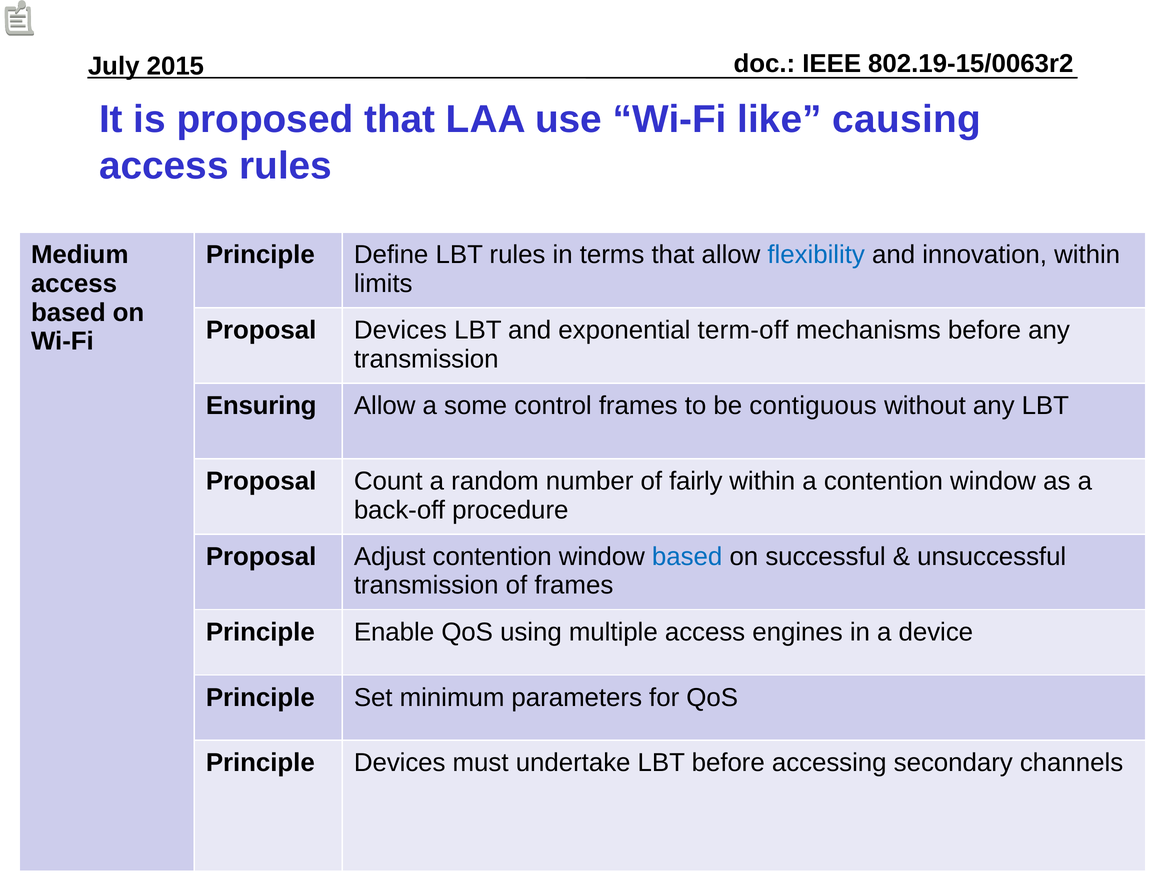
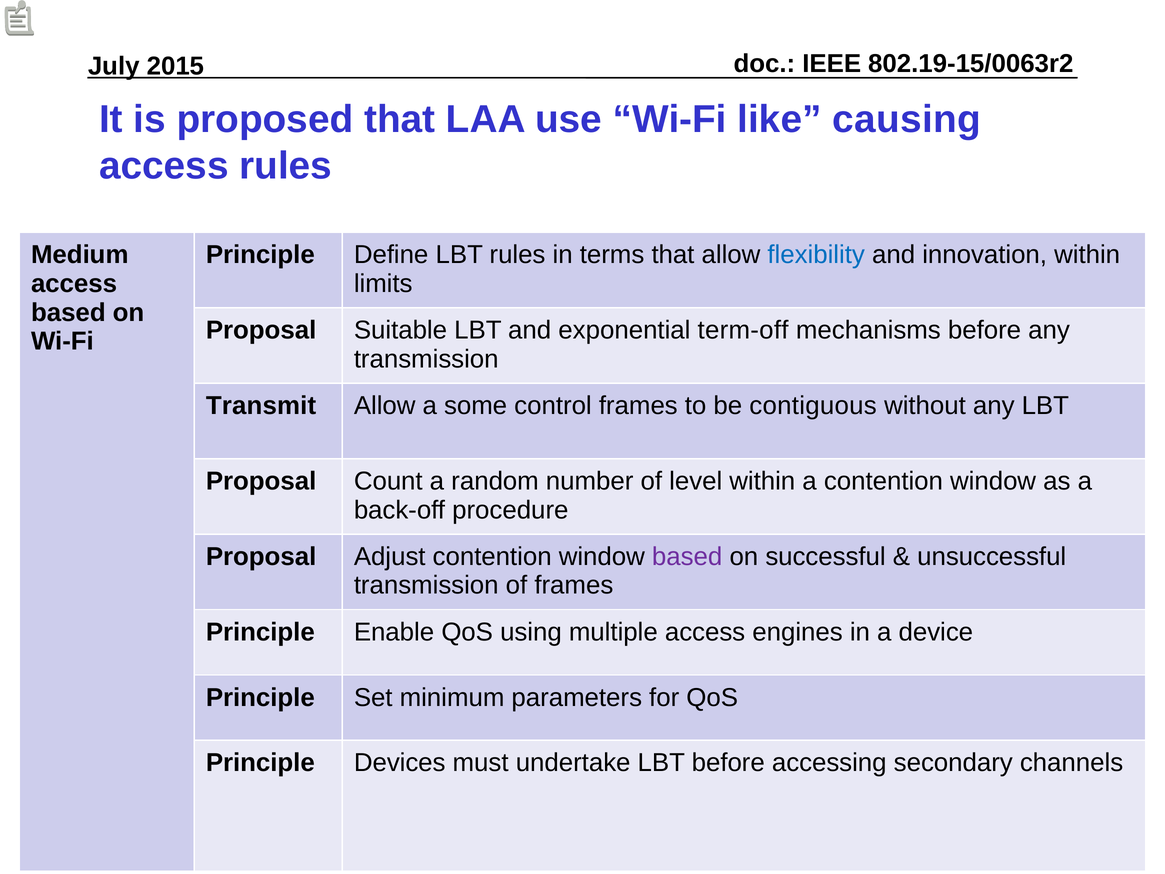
Proposal Devices: Devices -> Suitable
Ensuring: Ensuring -> Transmit
fairly: fairly -> level
based at (687, 556) colour: blue -> purple
